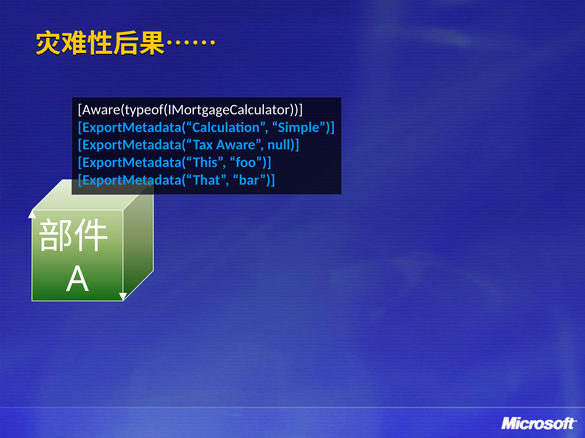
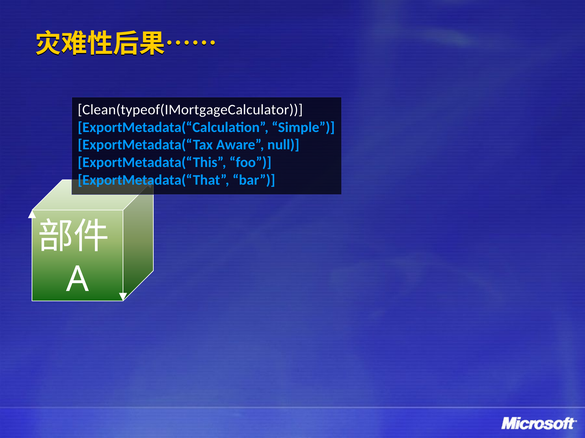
Aware(typeof(IMortgageCalculator: Aware(typeof(IMortgageCalculator -> Clean(typeof(IMortgageCalculator
